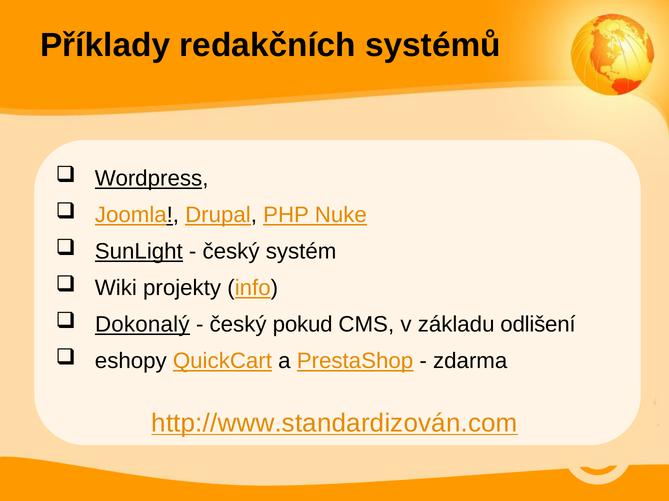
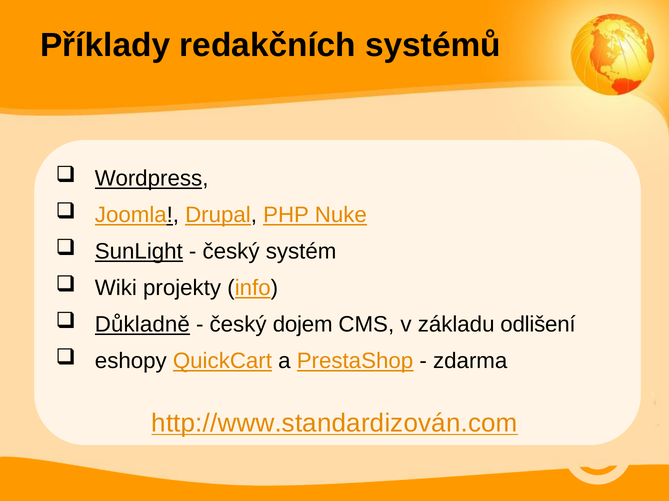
Dokonalý: Dokonalý -> Důkladně
pokud: pokud -> dojem
